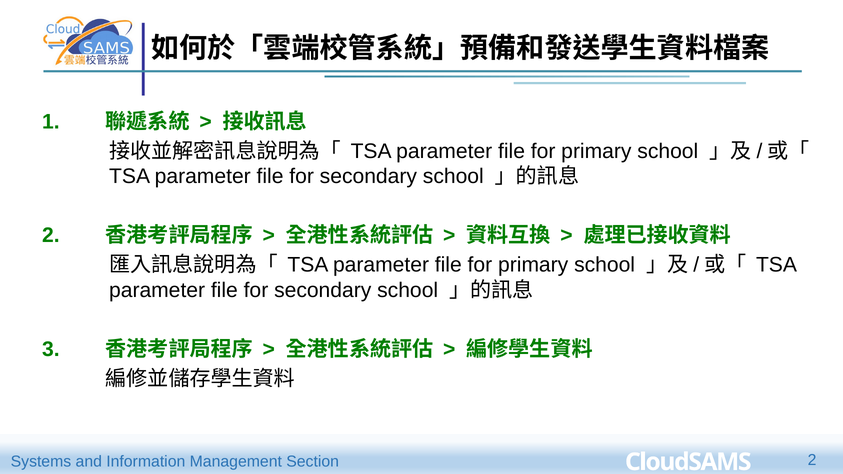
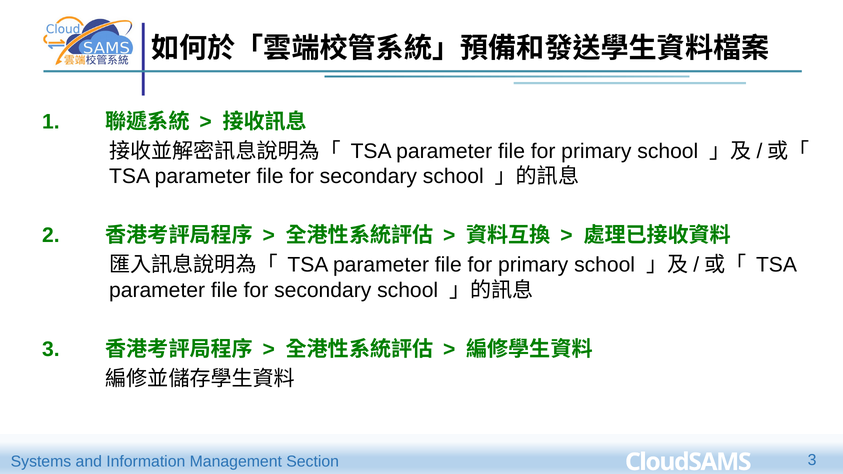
2 at (812, 460): 2 -> 3
